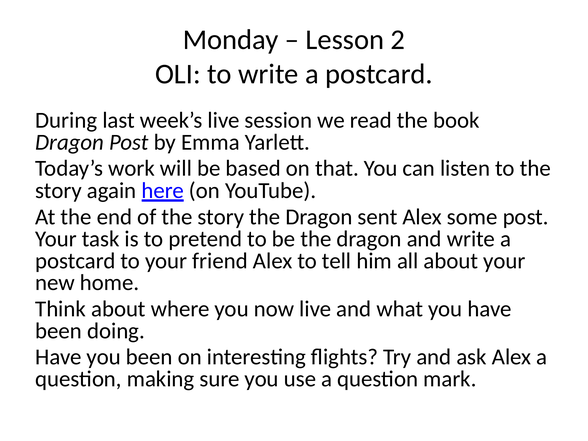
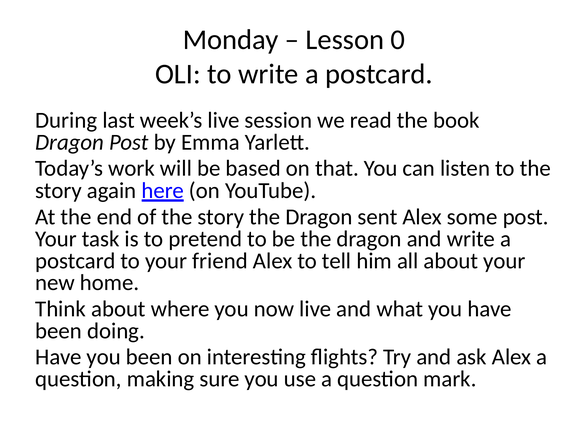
2: 2 -> 0
